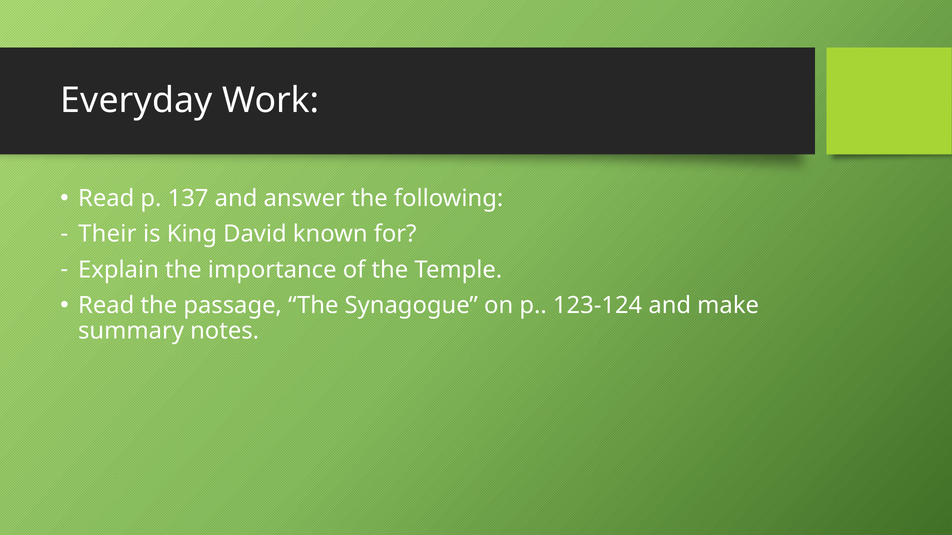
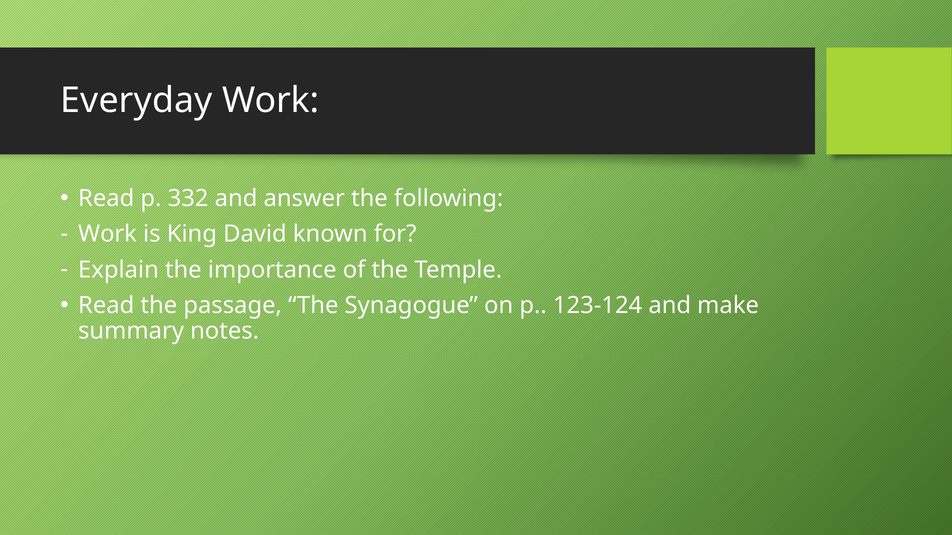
137: 137 -> 332
Their at (107, 234): Their -> Work
